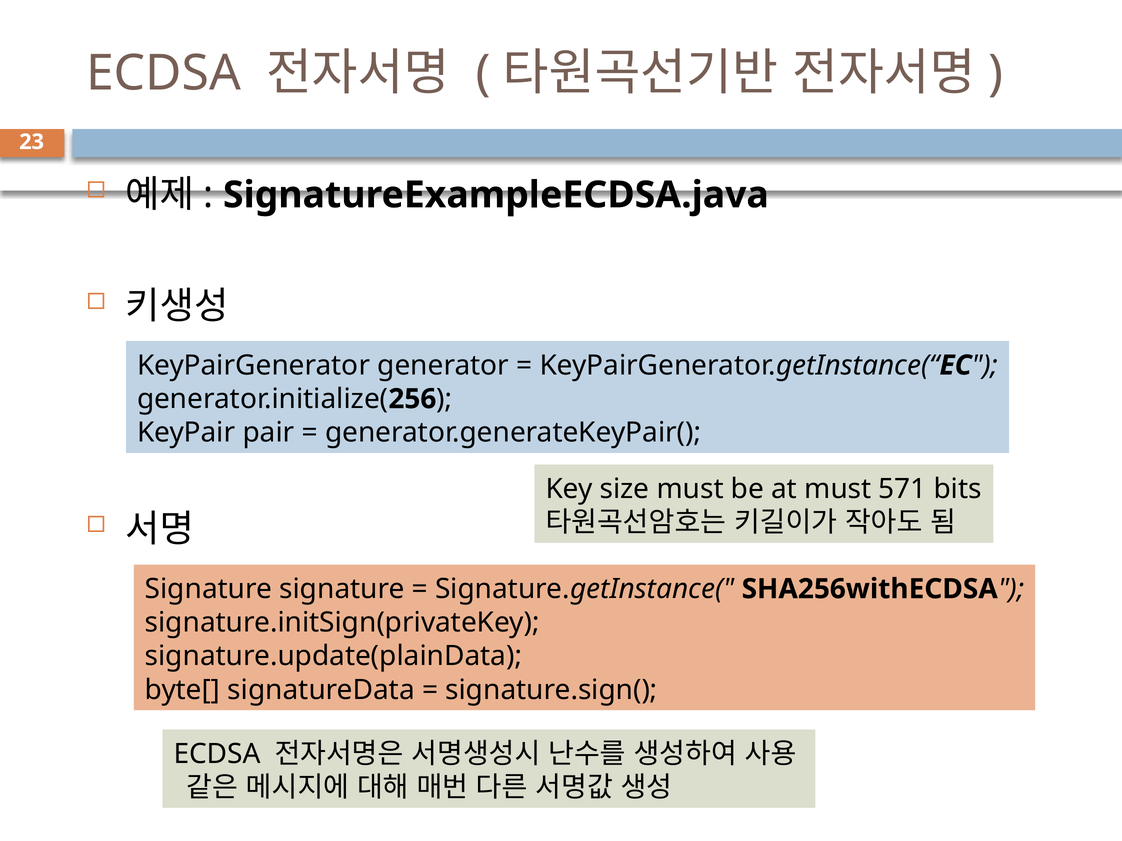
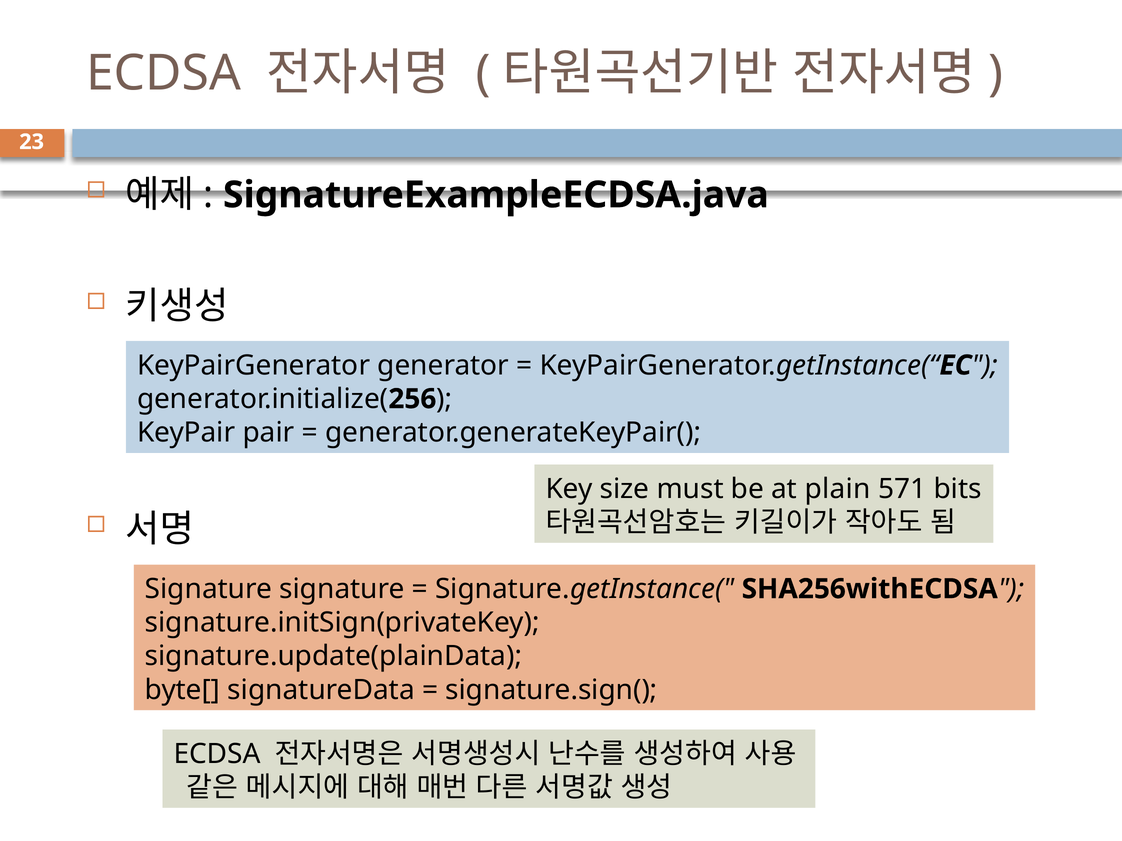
at must: must -> plain
